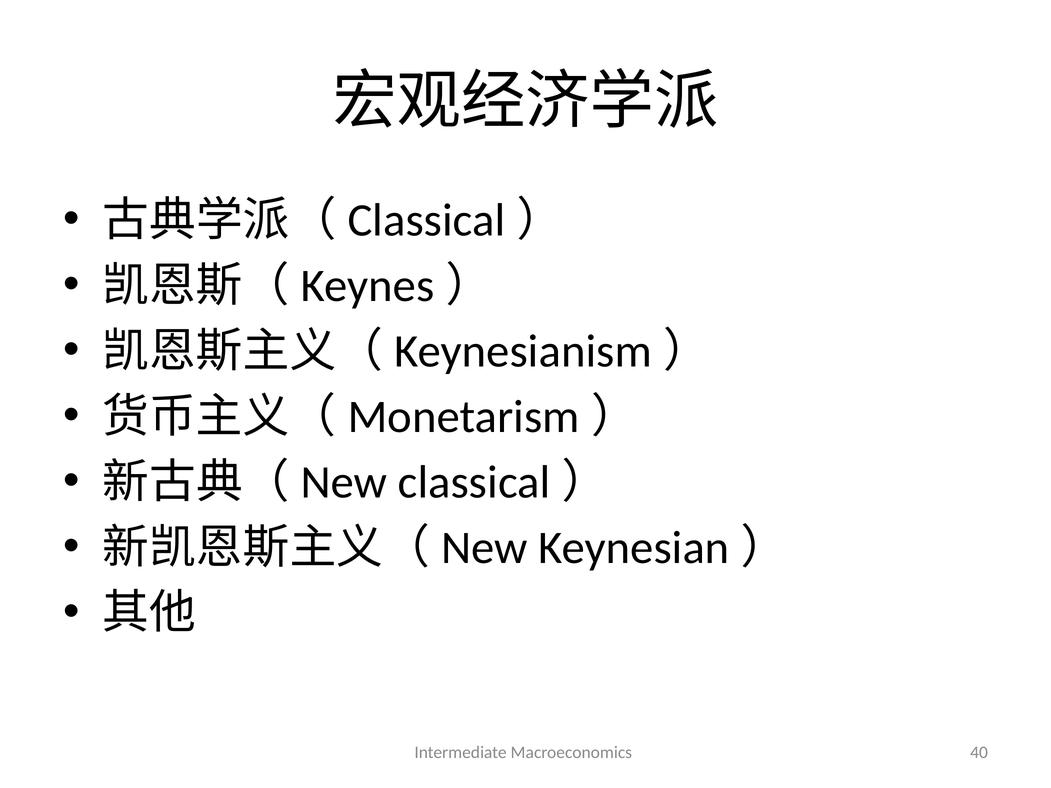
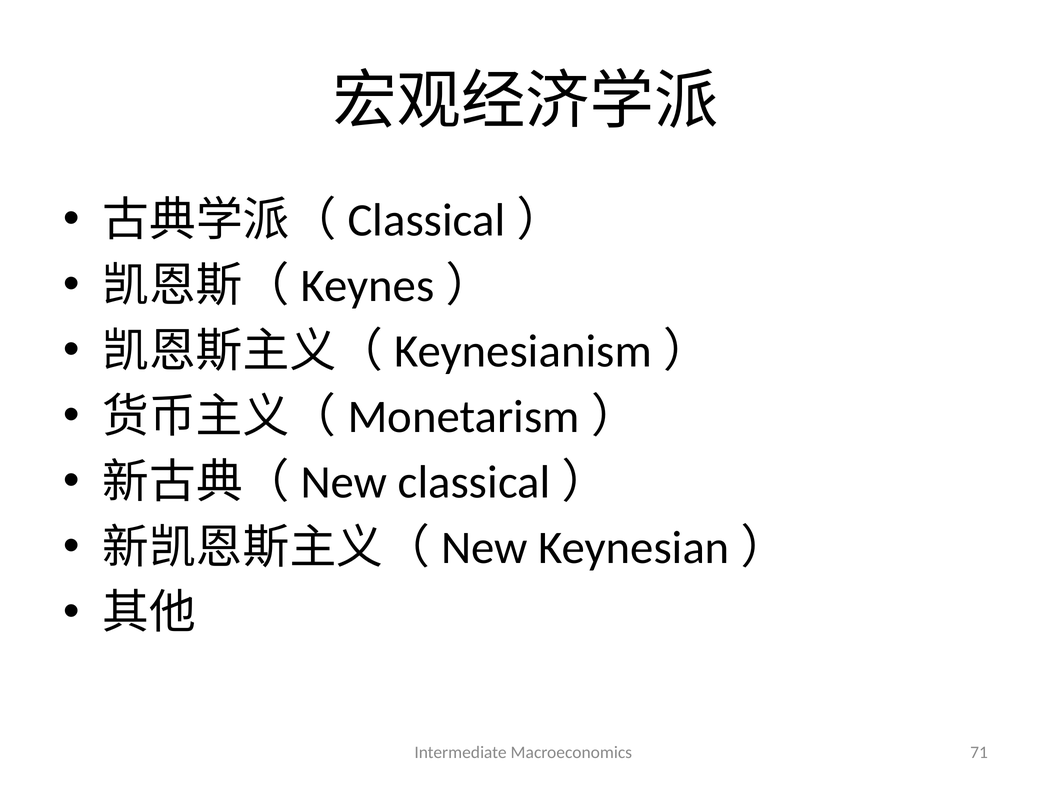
40: 40 -> 71
